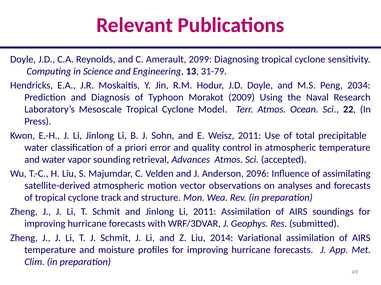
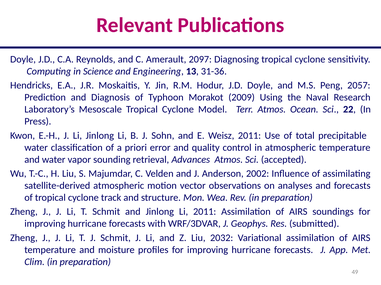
2099: 2099 -> 2097
31-79: 31-79 -> 31-36
2034: 2034 -> 2057
2096: 2096 -> 2002
2014: 2014 -> 2032
